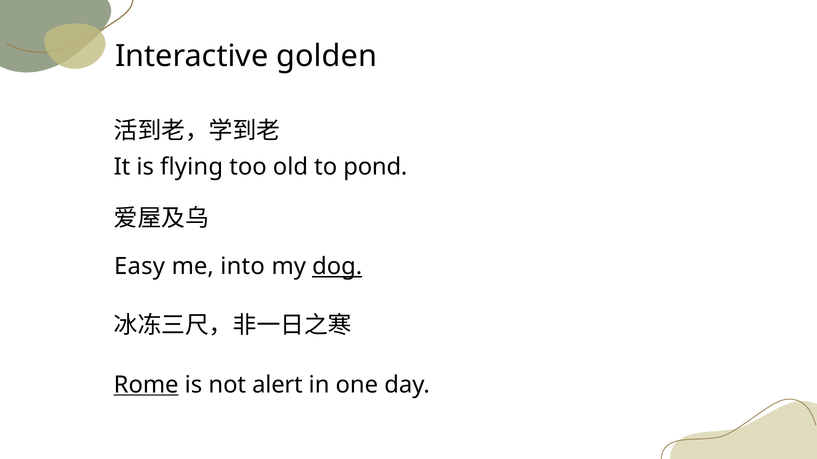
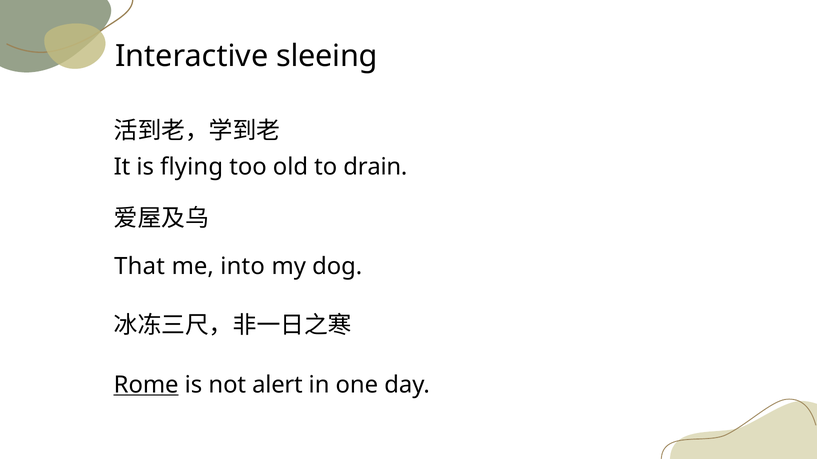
golden: golden -> sleeing
pond: pond -> drain
Easy: Easy -> That
dog underline: present -> none
